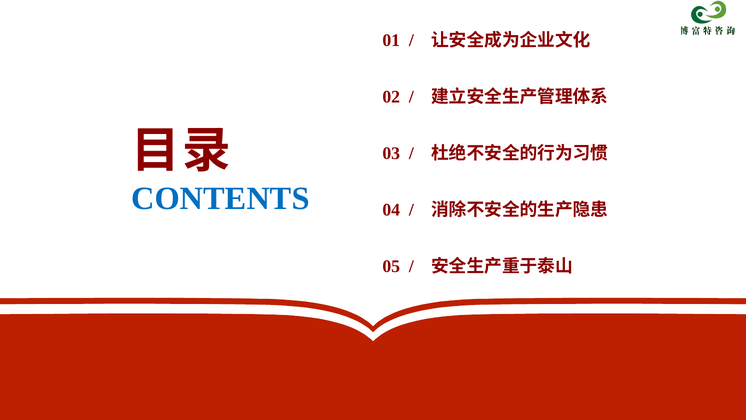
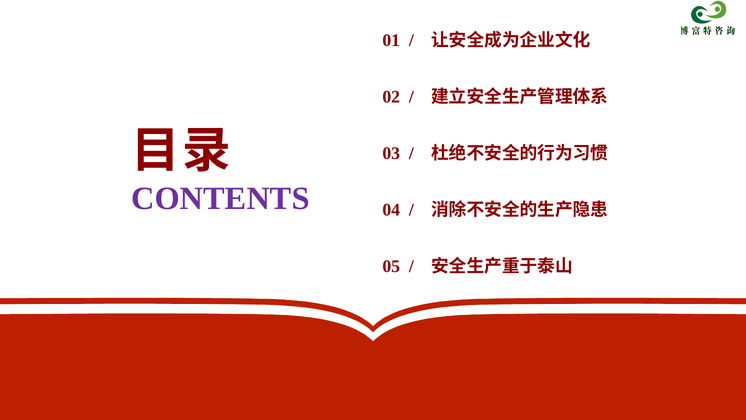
CONTENTS colour: blue -> purple
